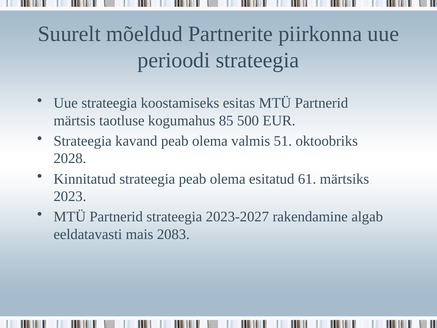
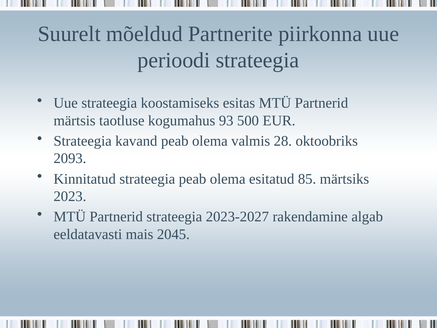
85: 85 -> 93
51: 51 -> 28
2028: 2028 -> 2093
61: 61 -> 85
2083: 2083 -> 2045
